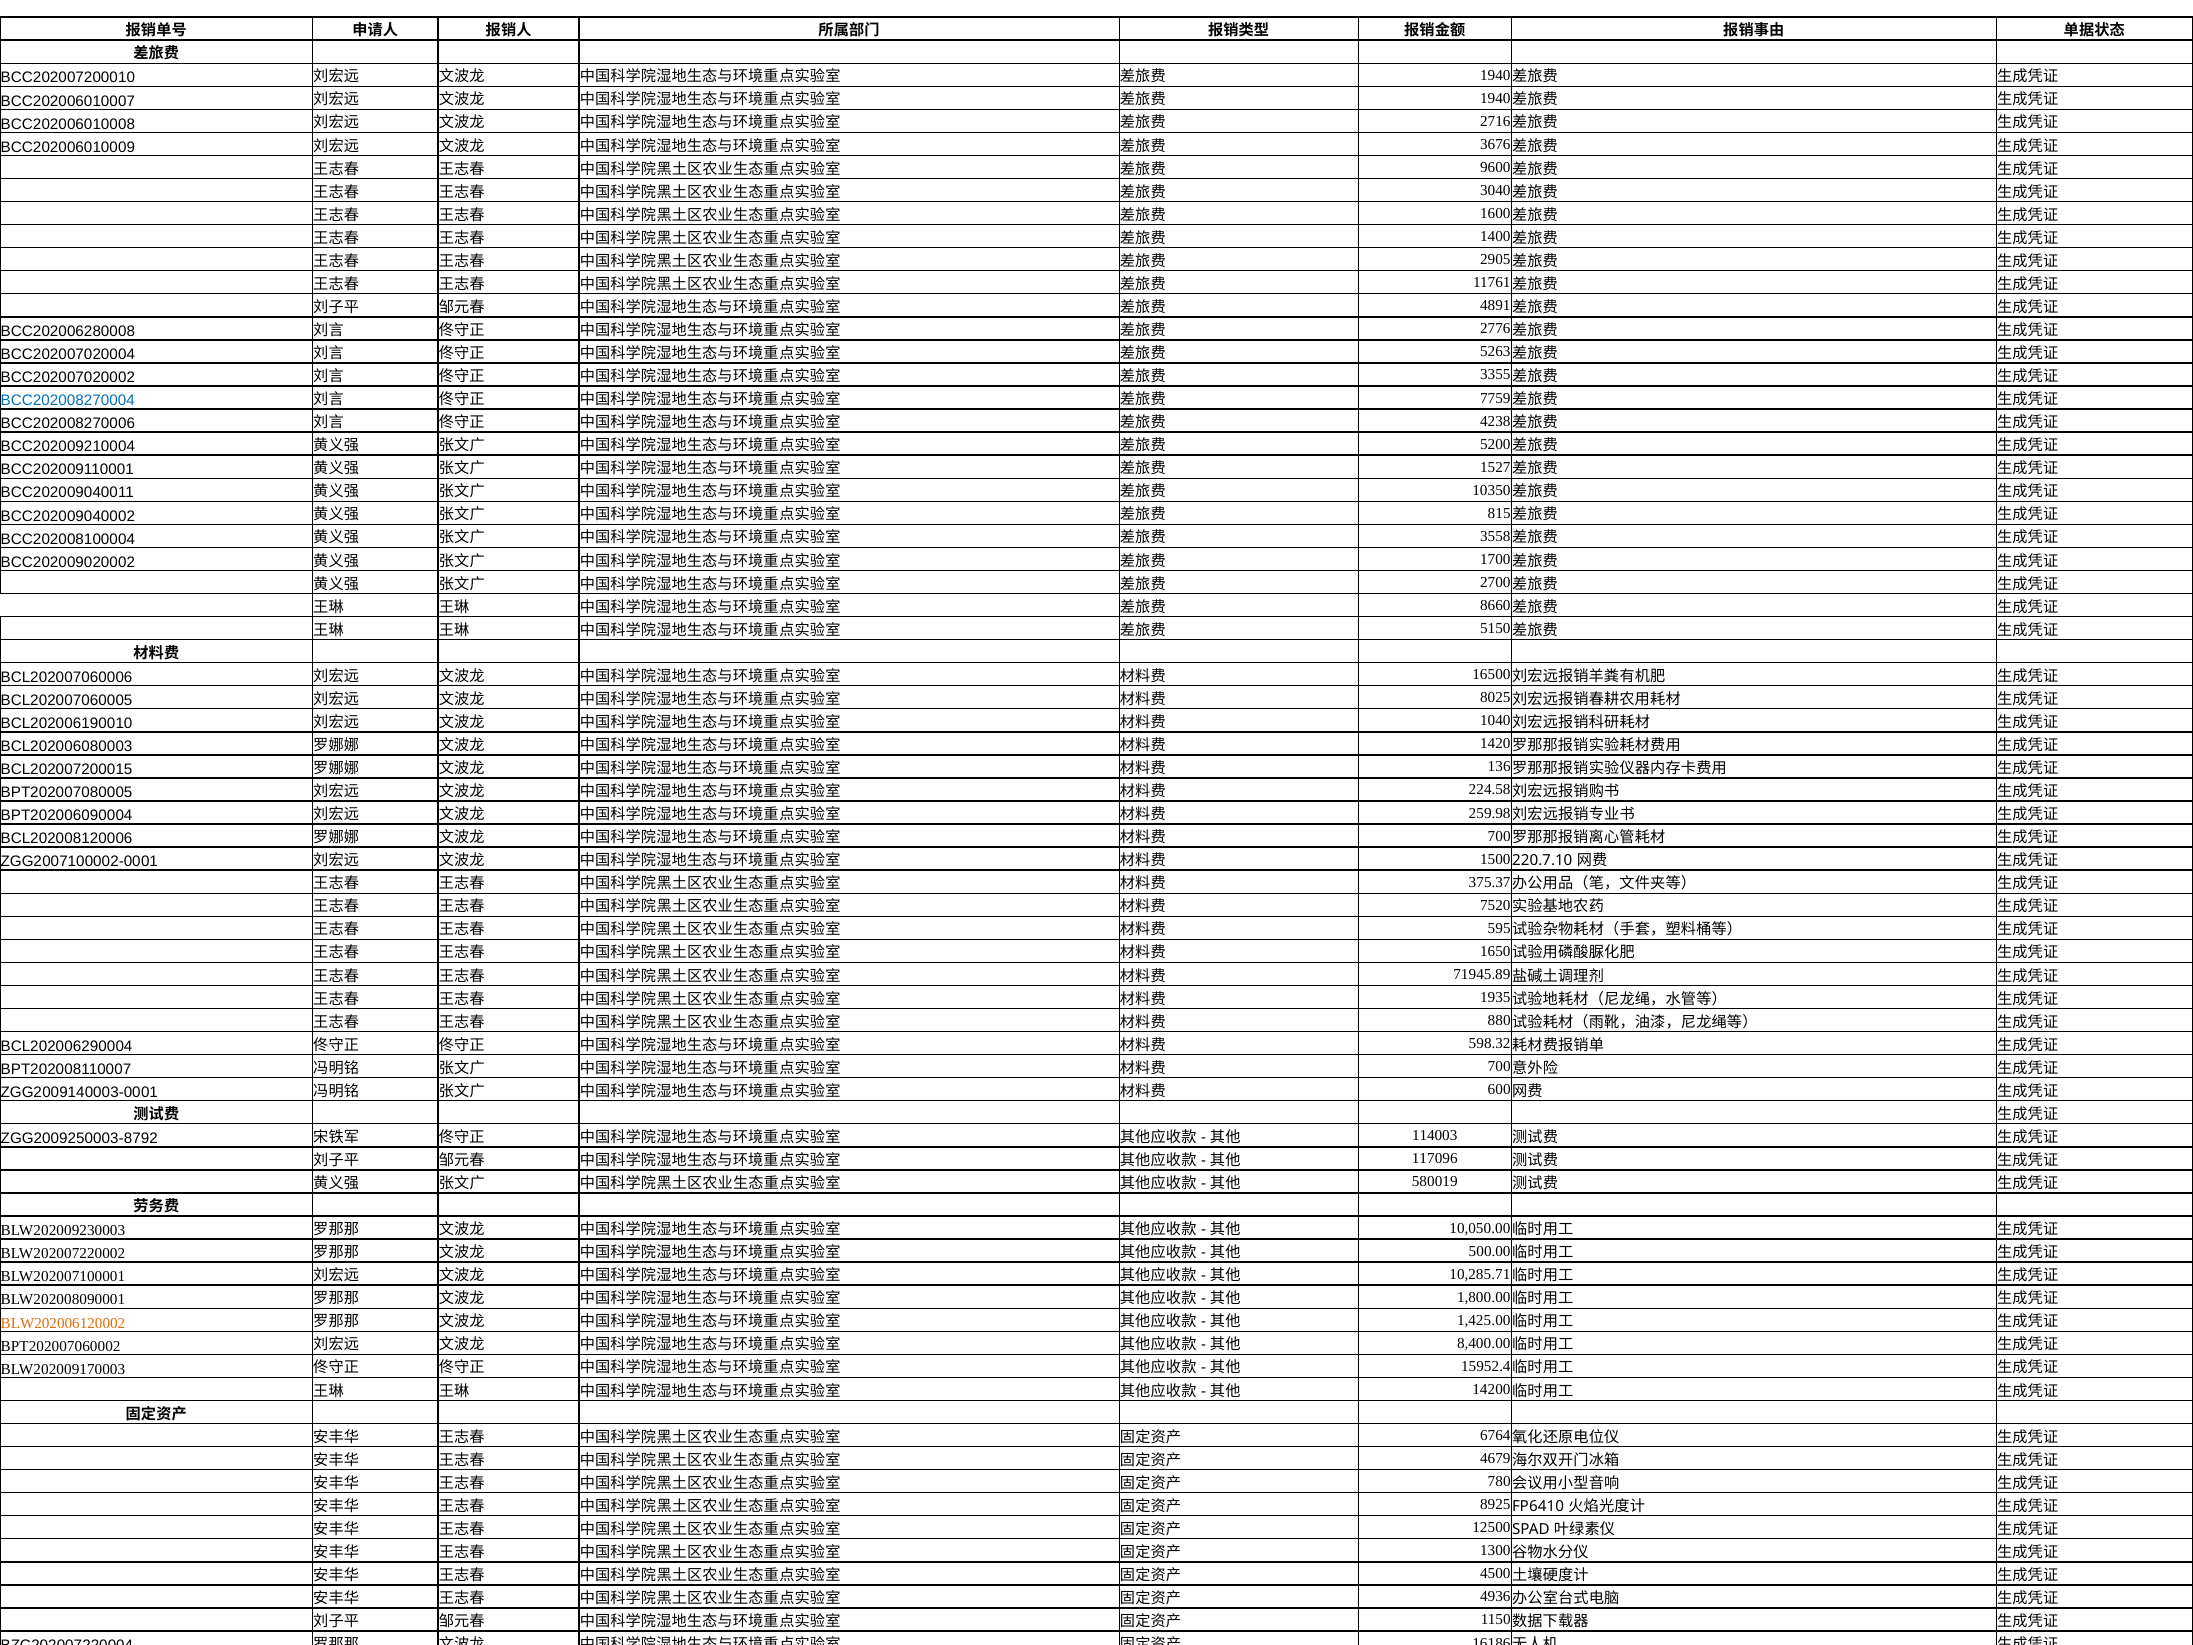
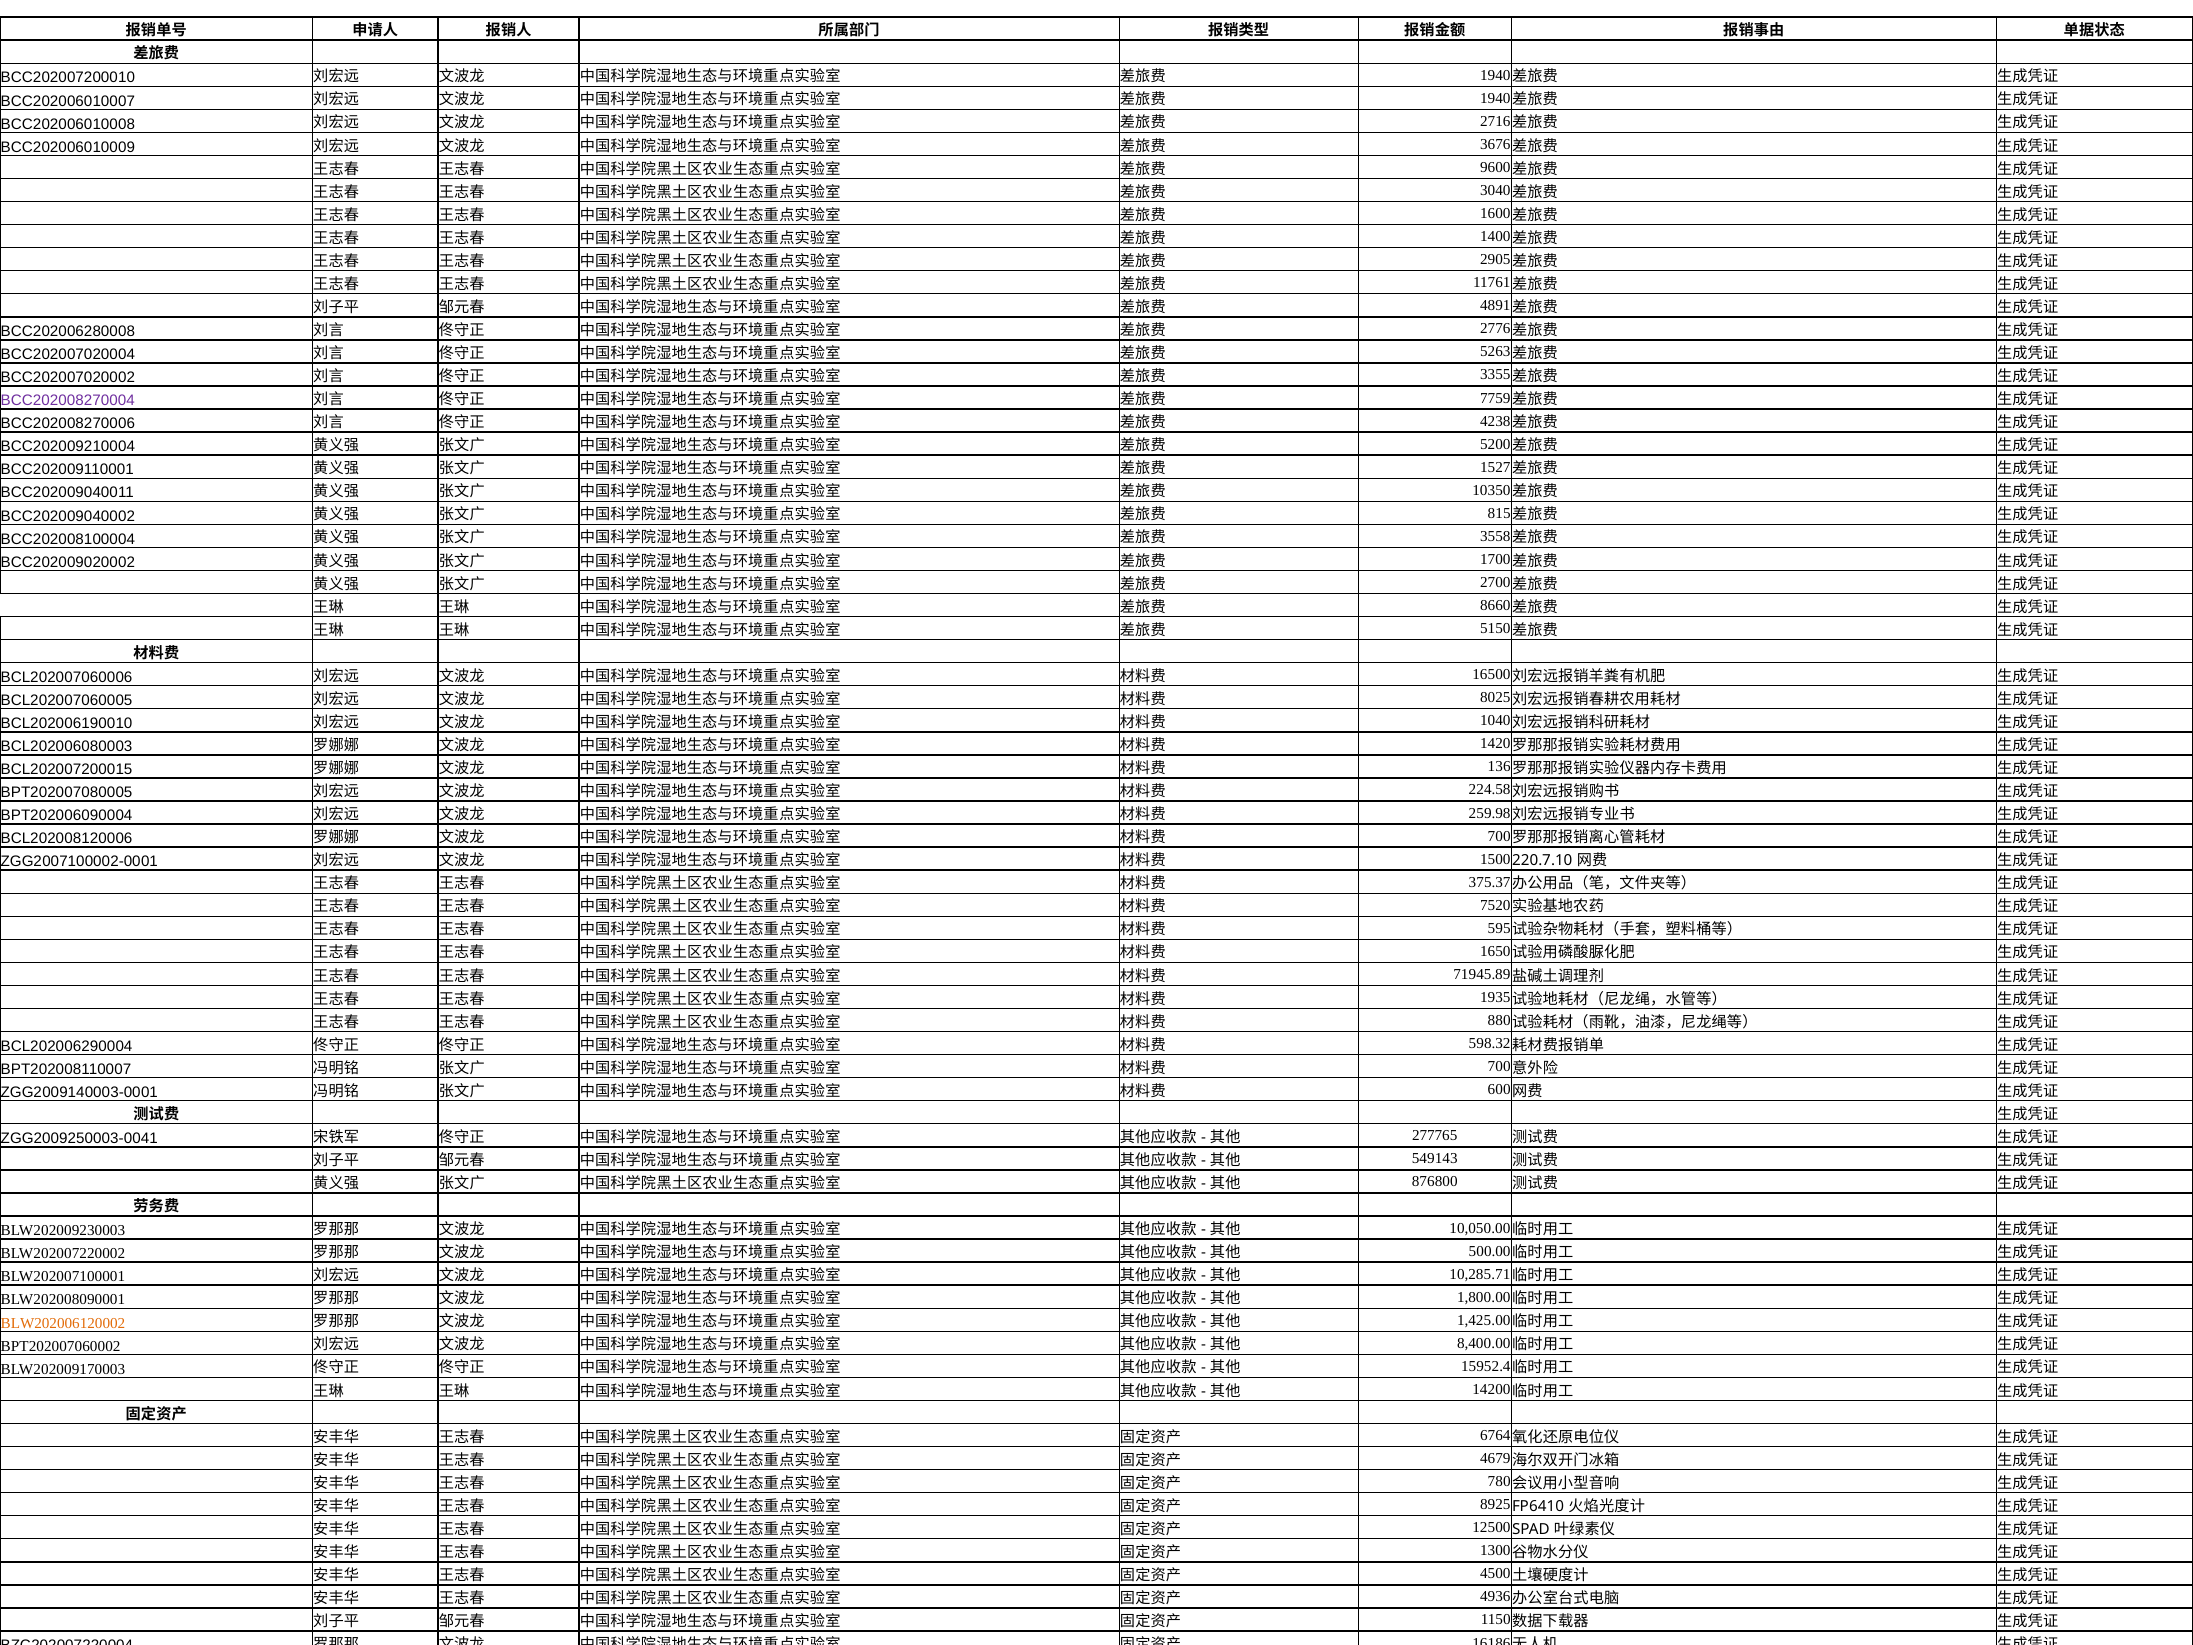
BCC202008270004 colour: blue -> purple
ZGG2009250003-8792: ZGG2009250003-8792 -> ZGG2009250003-0041
114003: 114003 -> 277765
117096: 117096 -> 549143
580019: 580019 -> 876800
